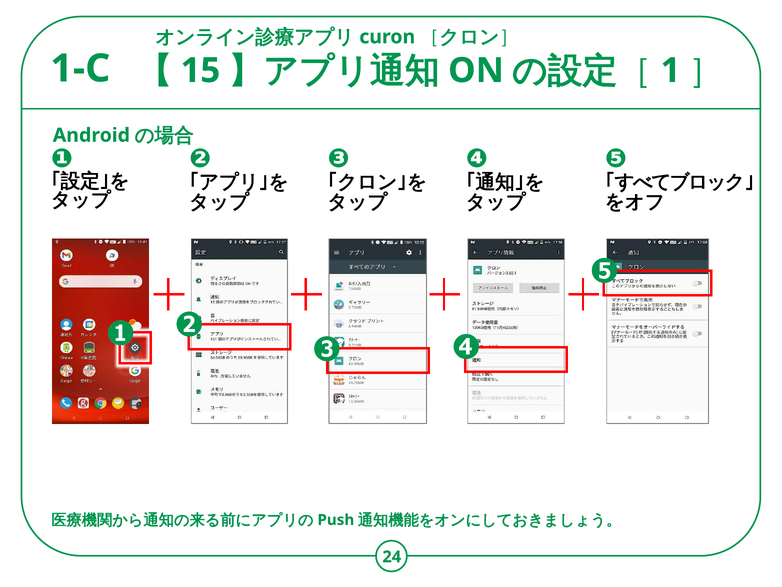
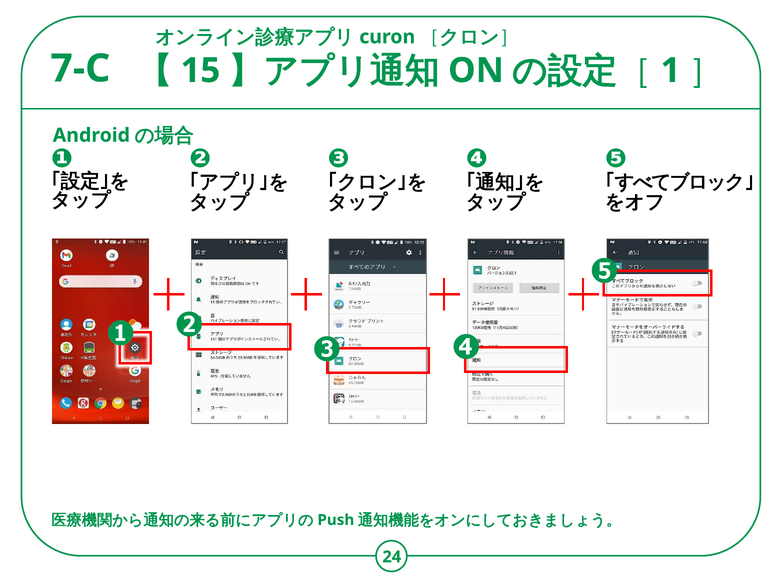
1-C: 1-C -> 7-C
